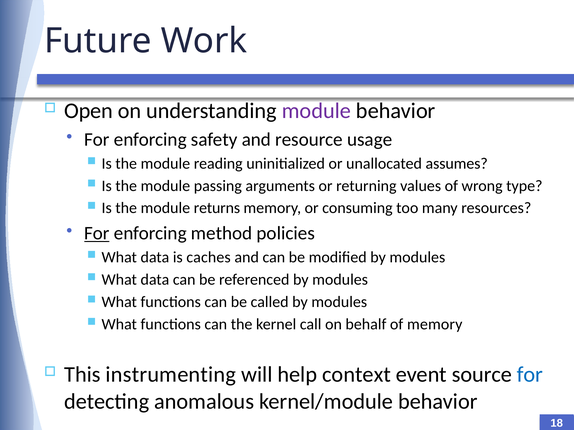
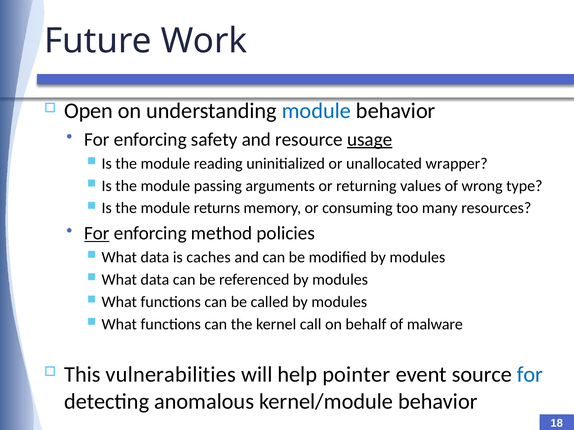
module at (316, 111) colour: purple -> blue
usage underline: none -> present
assumes: assumes -> wrapper
of memory: memory -> malware
instrumenting: instrumenting -> vulnerabilities
context: context -> pointer
